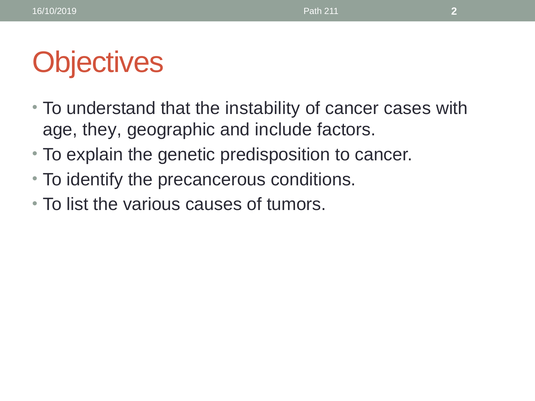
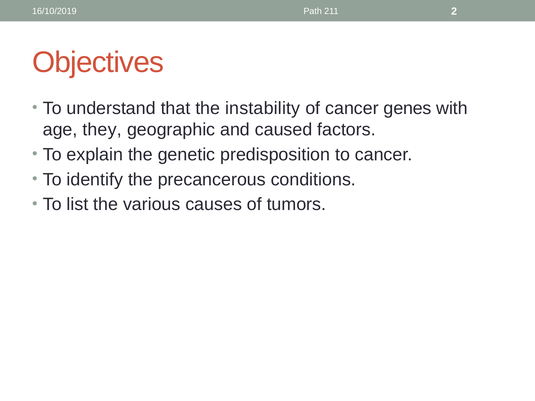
cases: cases -> genes
include: include -> caused
